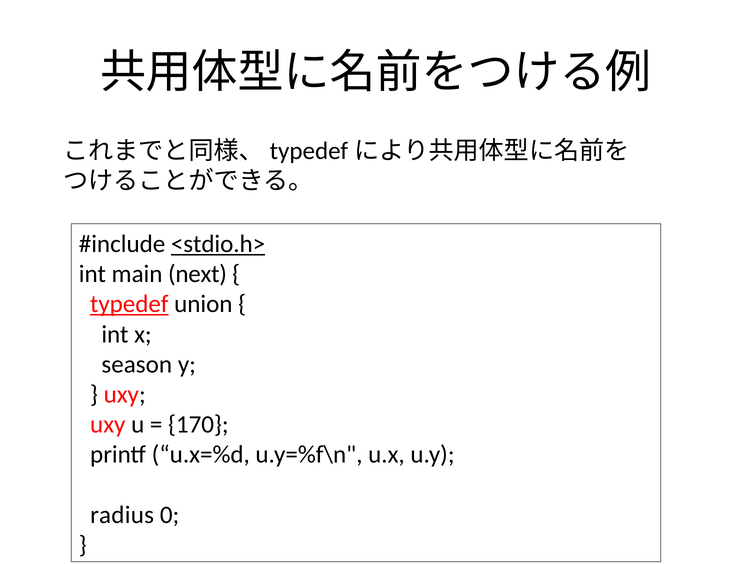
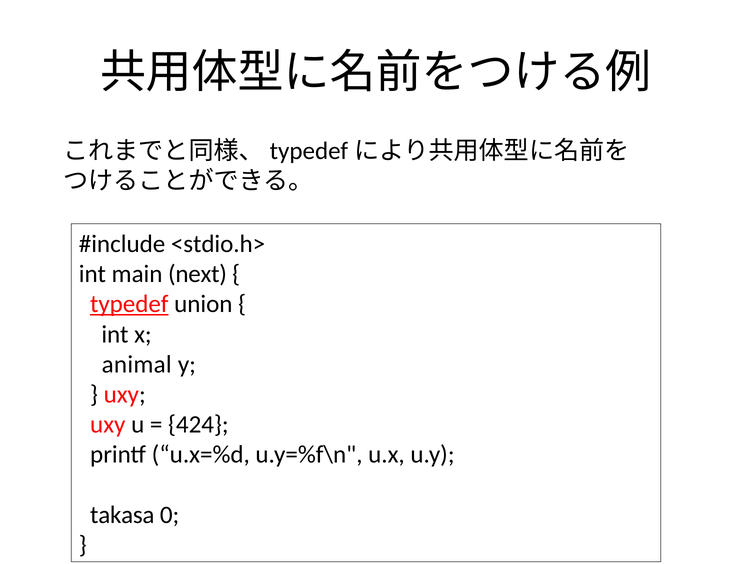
<stdio.h> underline: present -> none
season: season -> animal
170: 170 -> 424
radius: radius -> takasa
